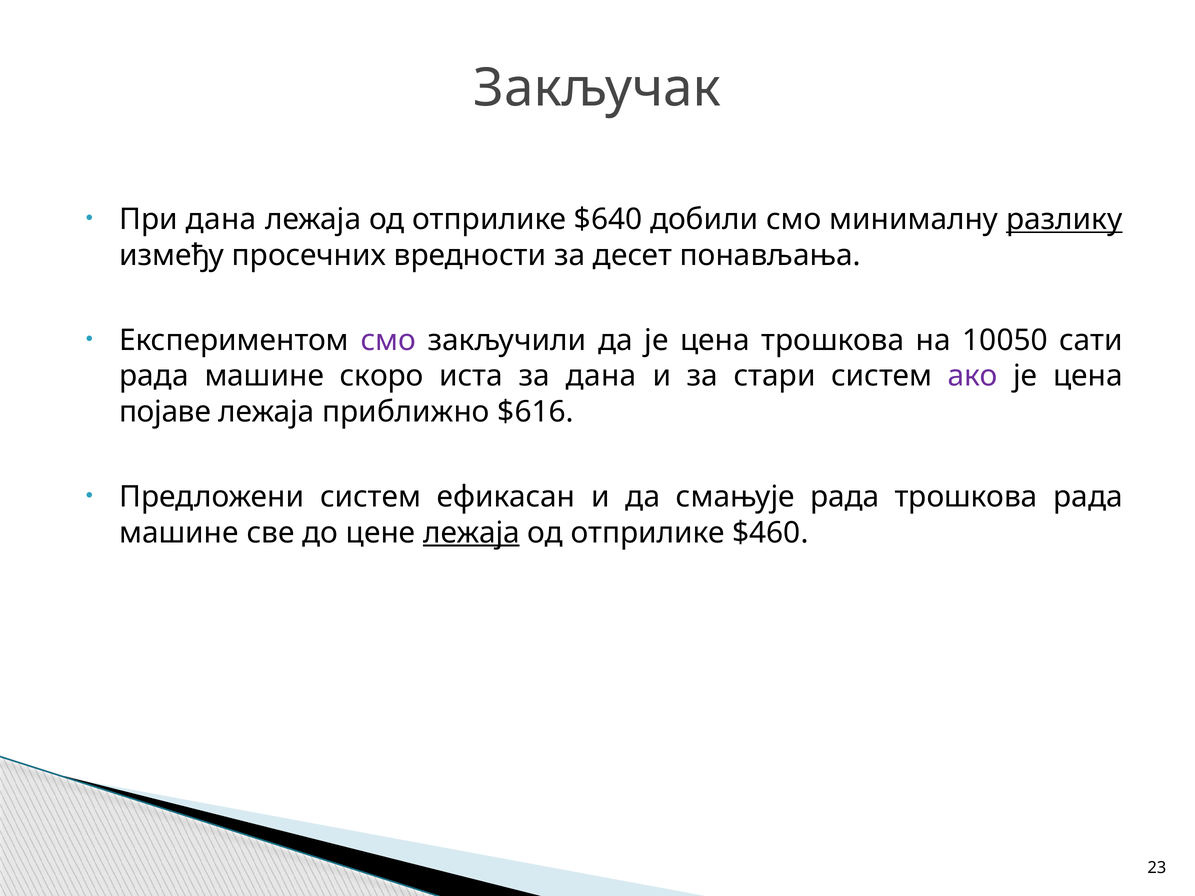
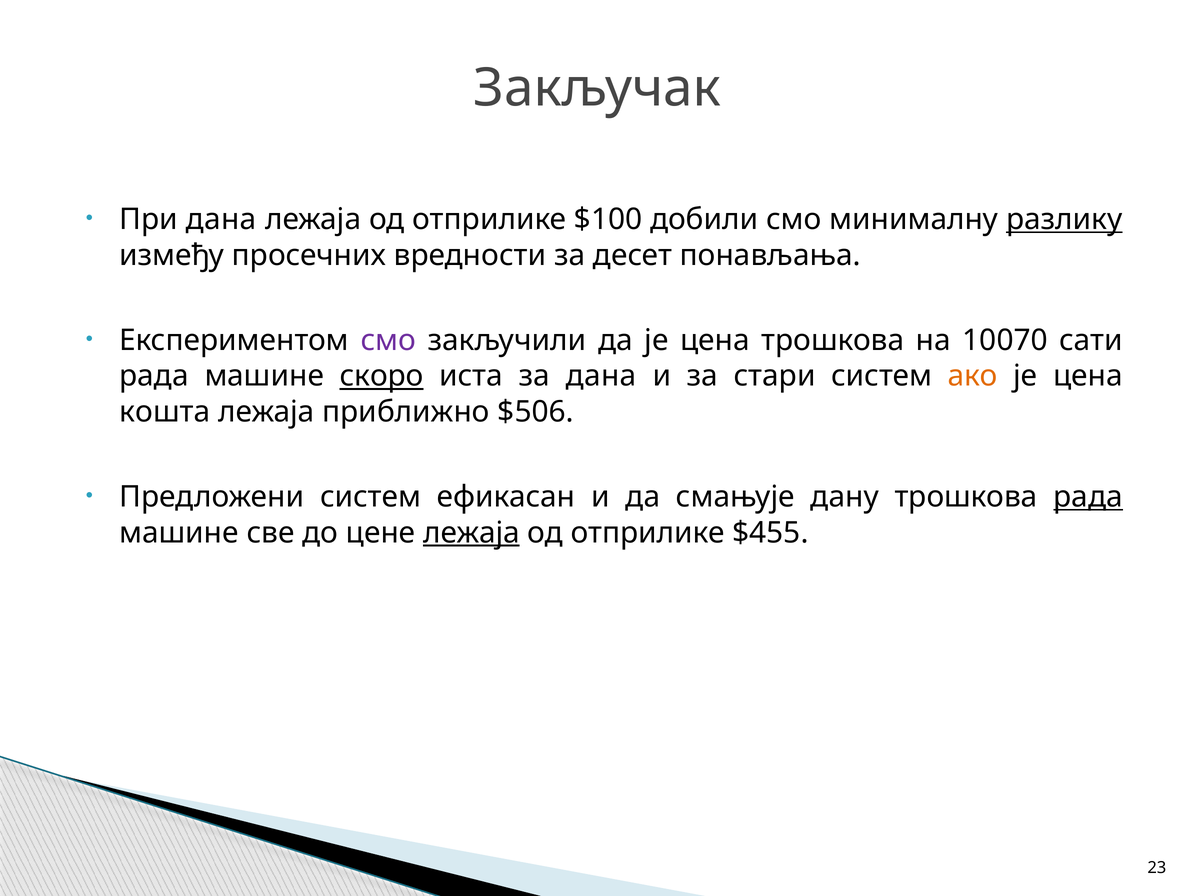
$640: $640 -> $100
10050: 10050 -> 10070
скоро underline: none -> present
ако colour: purple -> orange
појаве: појаве -> кошта
$616: $616 -> $506
смањује рада: рада -> дану
рада at (1088, 497) underline: none -> present
$460: $460 -> $455
